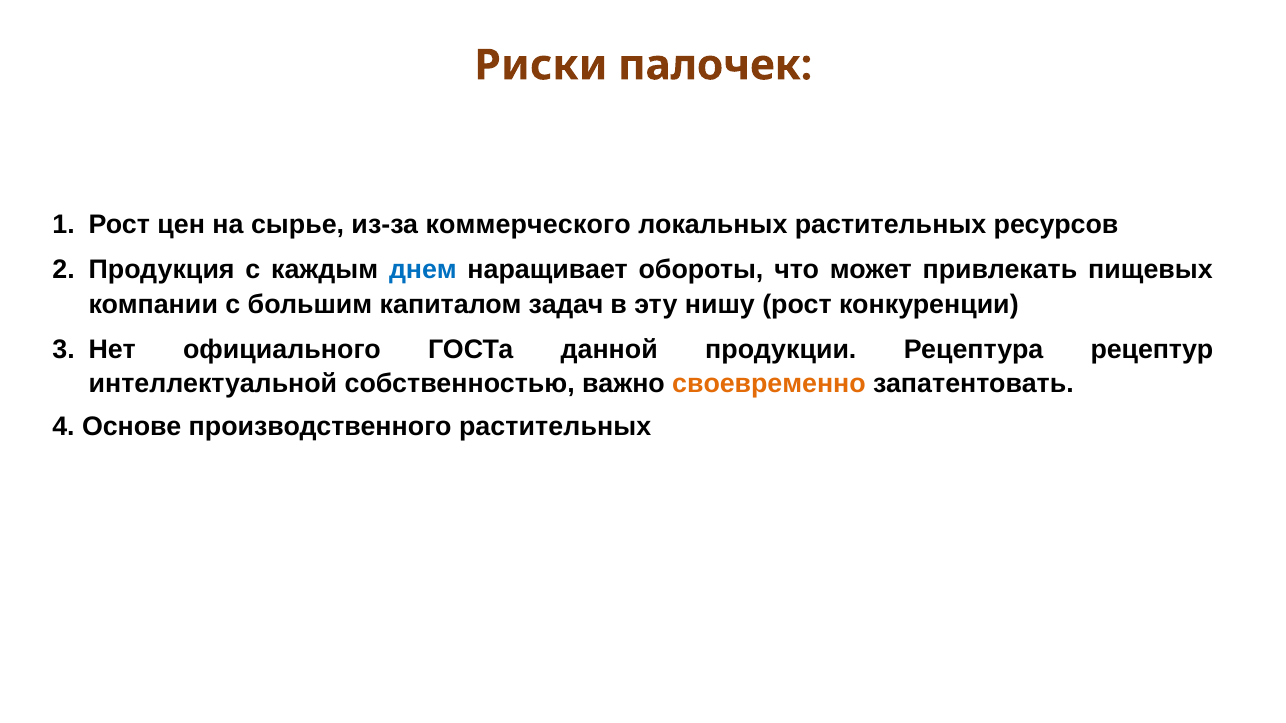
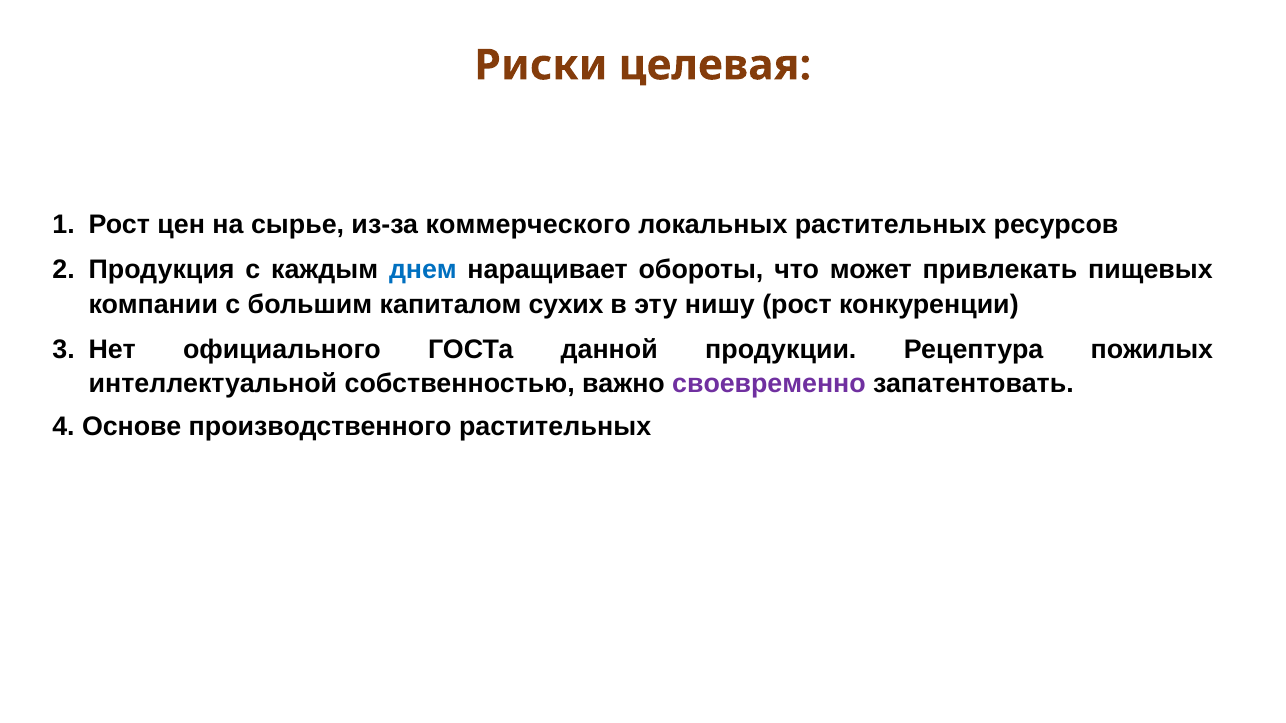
палочек: палочек -> целевая
задач: задач -> сухих
рецептур: рецептур -> пожилых
своевременно colour: orange -> purple
